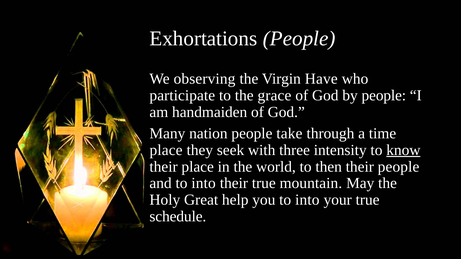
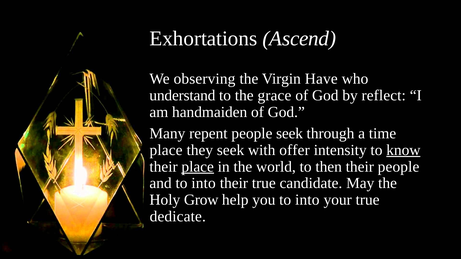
Exhortations People: People -> Ascend
participate: participate -> understand
by people: people -> reflect
nation: nation -> repent
people take: take -> seek
three: three -> offer
place at (198, 167) underline: none -> present
mountain: mountain -> candidate
Great: Great -> Grow
schedule: schedule -> dedicate
